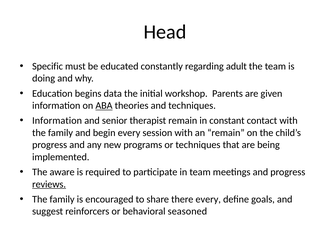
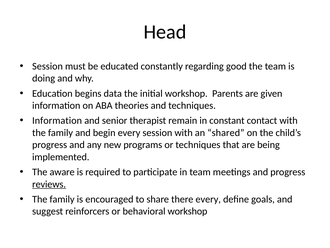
Specific at (48, 66): Specific -> Session
adult: adult -> good
ABA underline: present -> none
an remain: remain -> shared
behavioral seasoned: seasoned -> workshop
